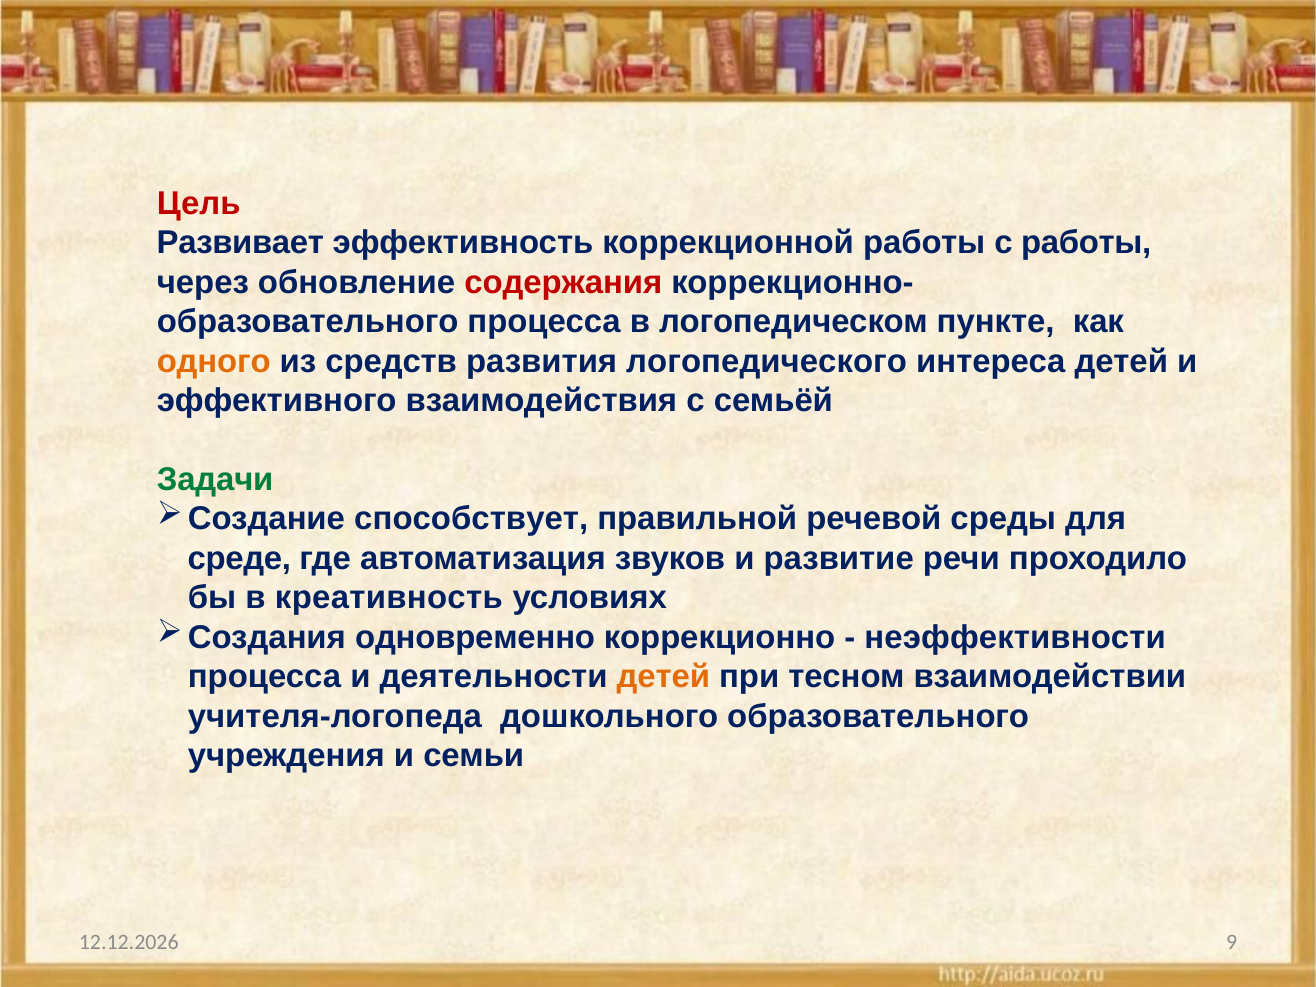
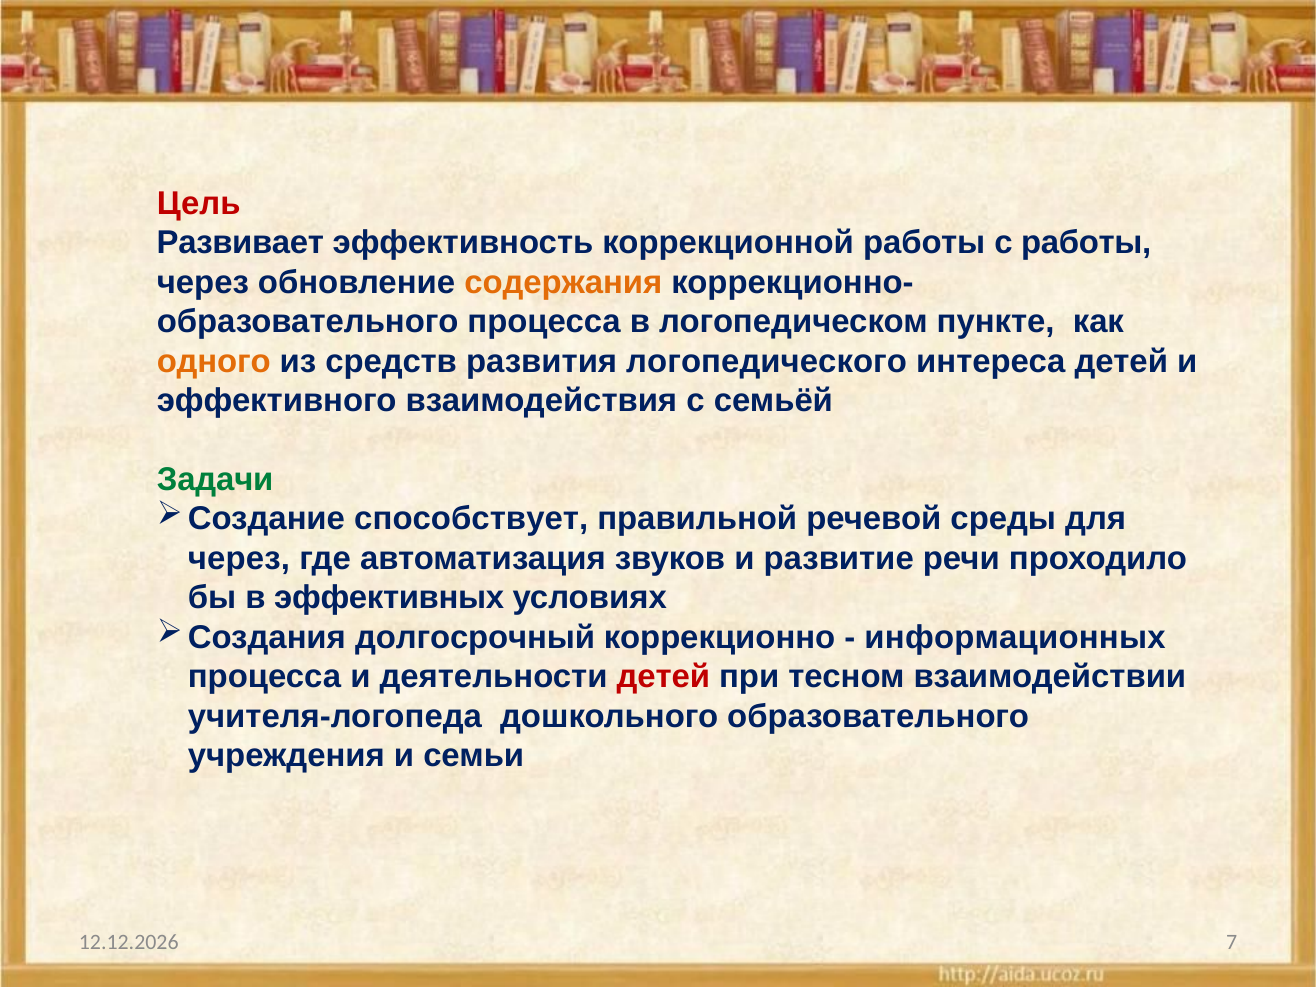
содержания colour: red -> orange
среде at (239, 559): среде -> через
креативность: креативность -> эффективных
одновременно: одновременно -> долгосрочный
неэффективности: неэффективности -> информационных
детей at (663, 677) colour: orange -> red
9: 9 -> 7
